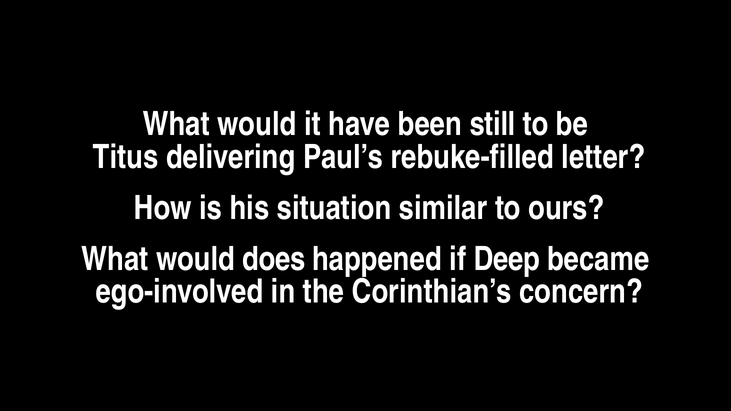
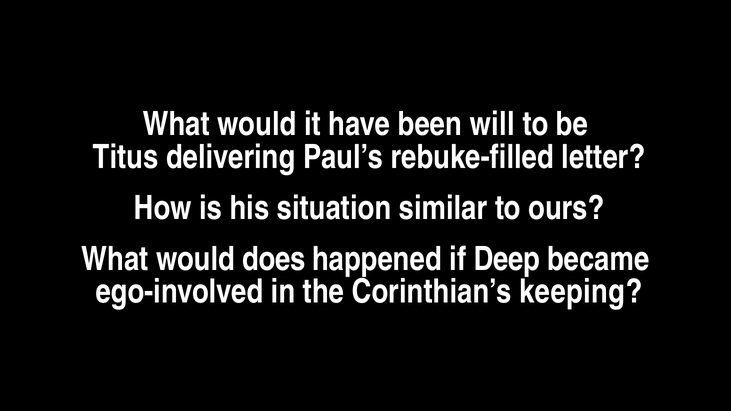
still: still -> will
concern: concern -> keeping
